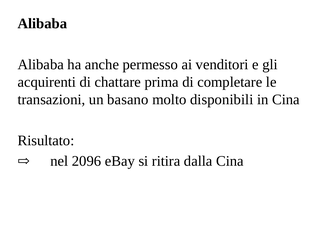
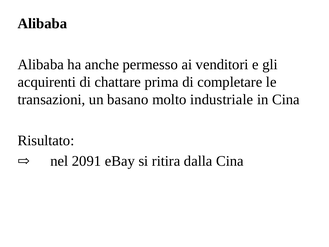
disponibili: disponibili -> industriale
2096: 2096 -> 2091
